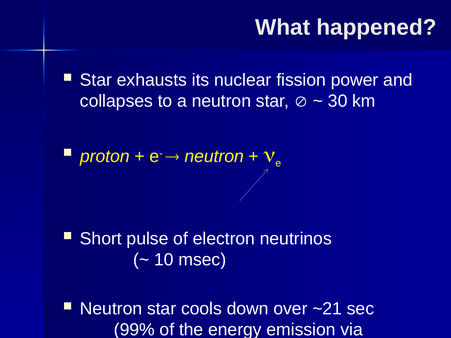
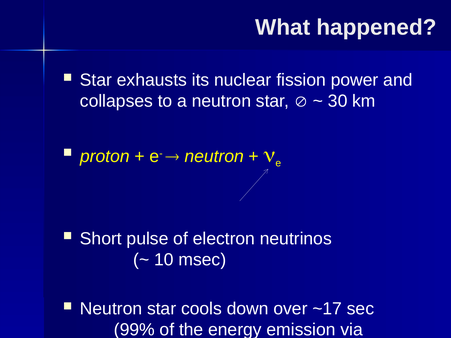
~21: ~21 -> ~17
